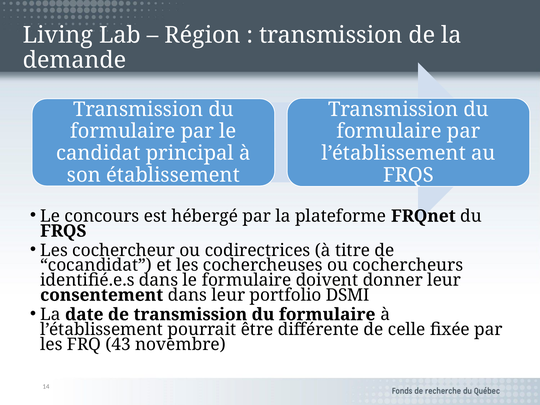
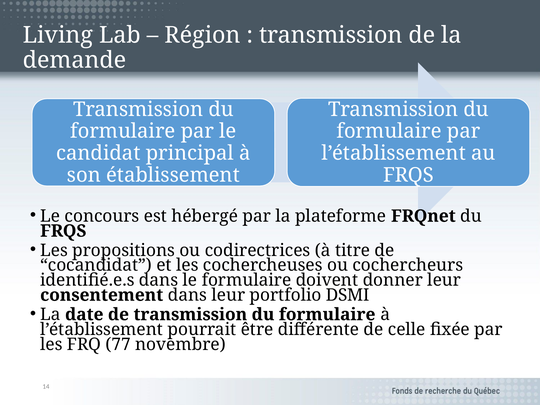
cochercheur: cochercheur -> propositions
43: 43 -> 77
